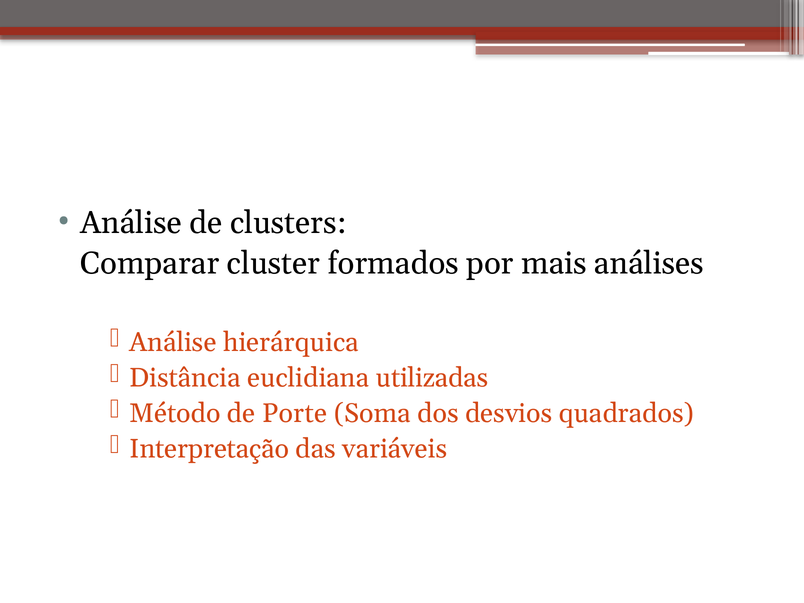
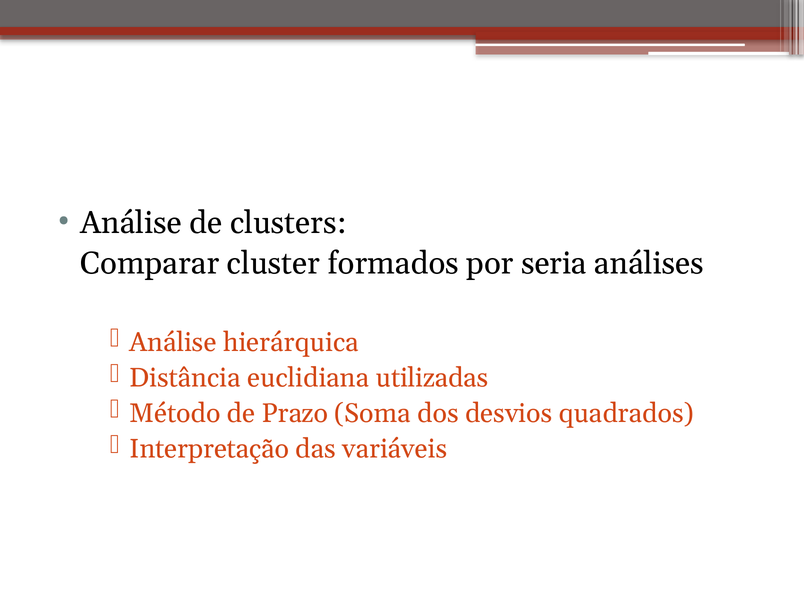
mais: mais -> seria
Porte: Porte -> Prazo
